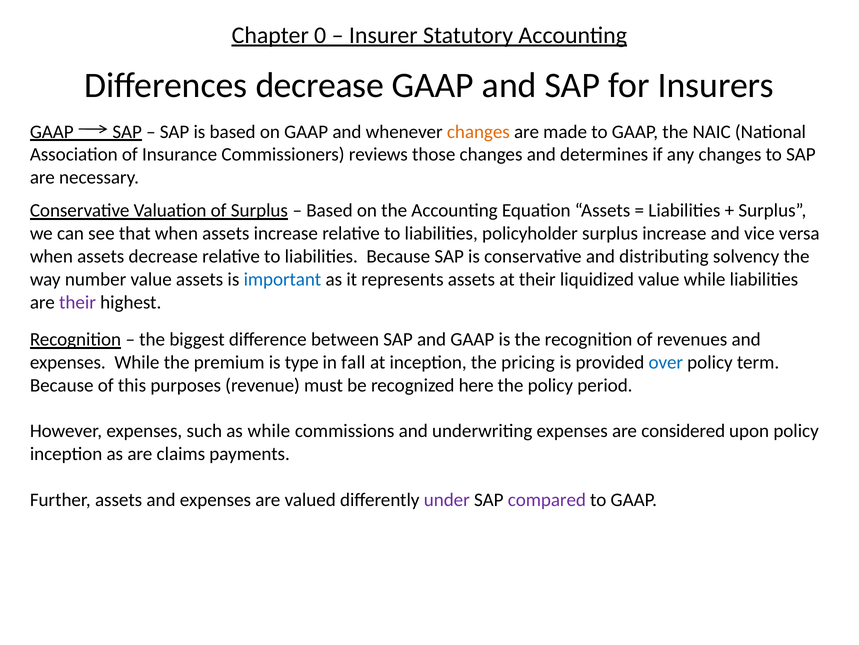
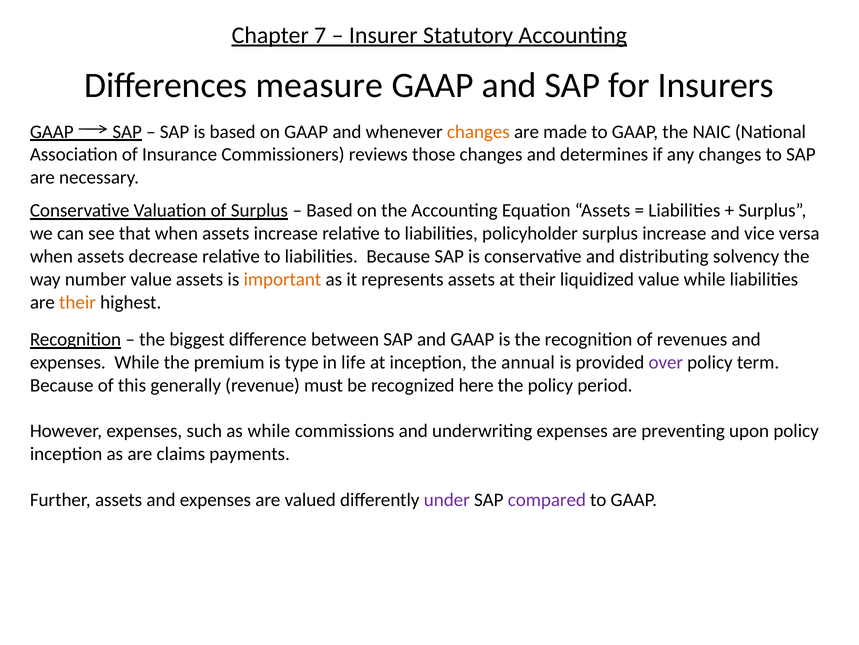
0: 0 -> 7
Differences decrease: decrease -> measure
important colour: blue -> orange
their at (77, 302) colour: purple -> orange
fall: fall -> life
pricing: pricing -> annual
over colour: blue -> purple
purposes: purposes -> generally
considered: considered -> preventing
